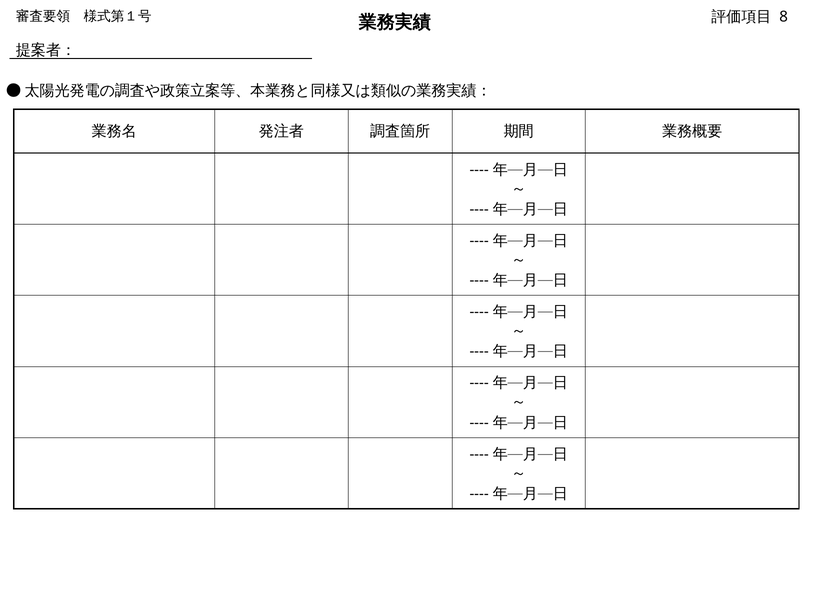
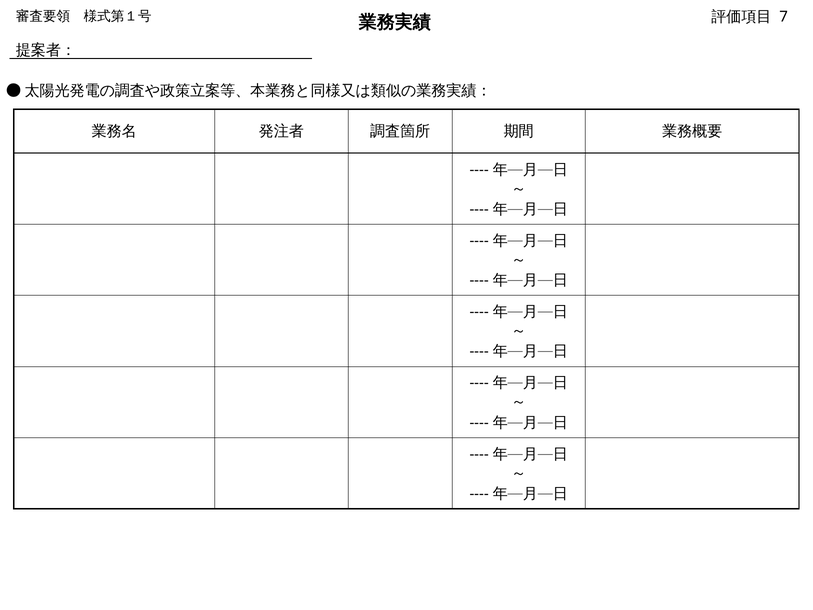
8: 8 -> 7
